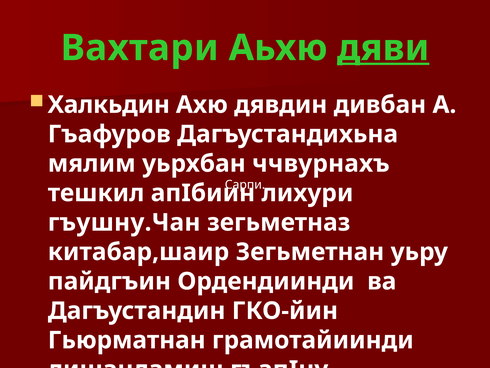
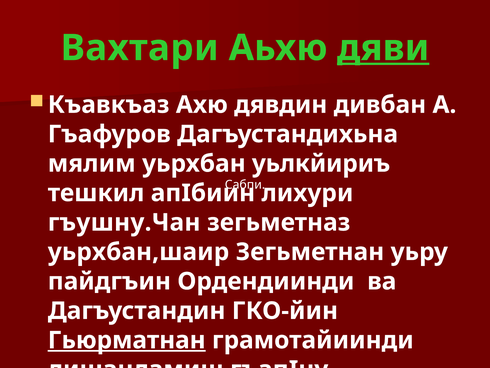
Халкьдин: Халкьдин -> Къавкъаз
ччвурнахъ: ччвурнахъ -> уьлкйириъ
Сарпи: Сарпи -> Сабпи
китабар,шаир: китабар,шаир -> уьрхбан,шаир
Гьюрматнан underline: none -> present
